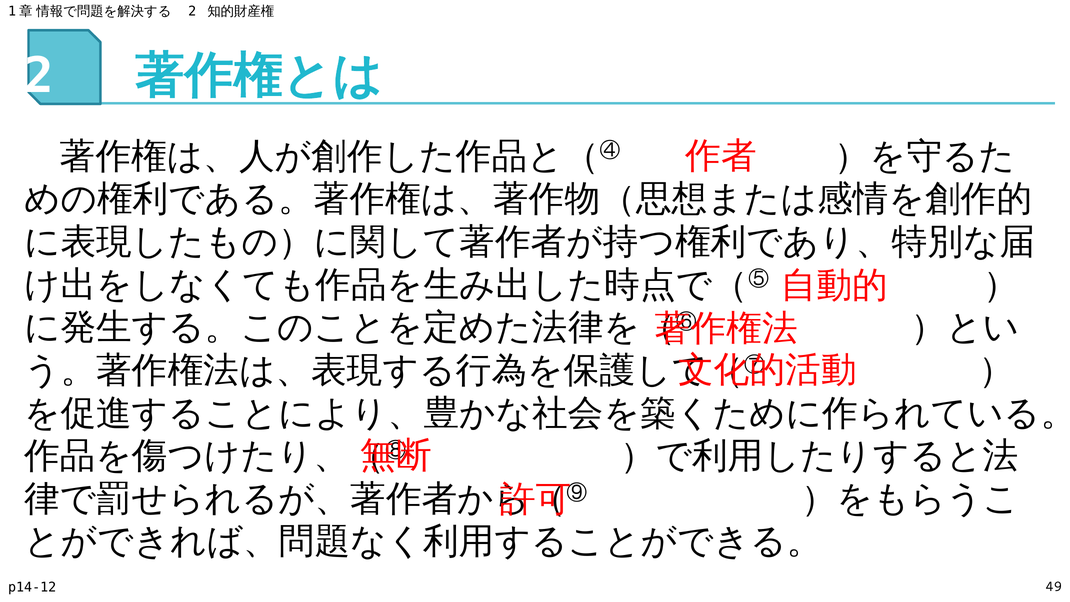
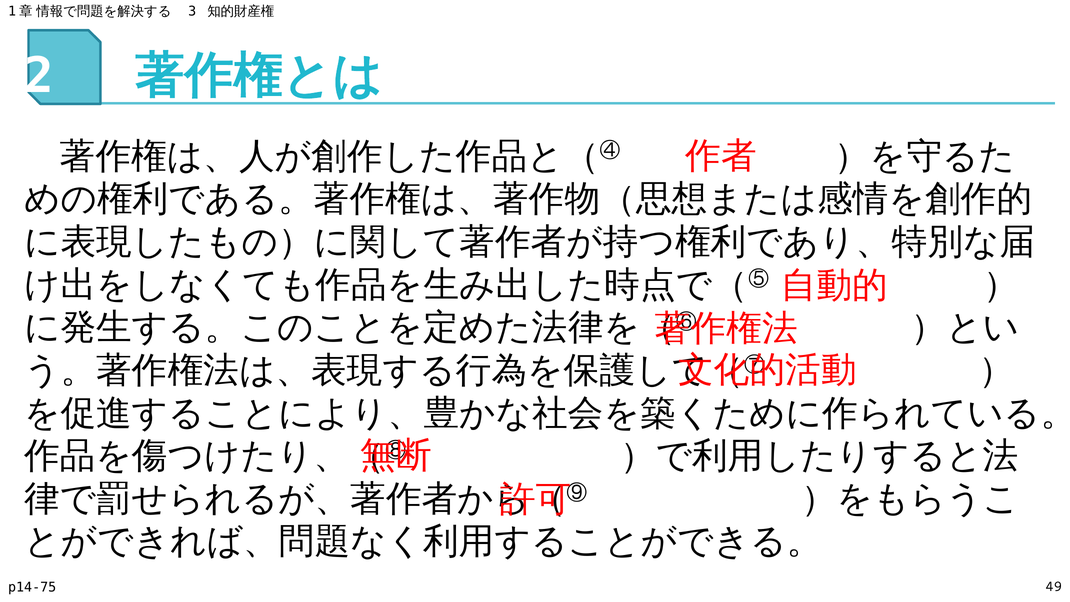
2 at (192, 11): 2 -> 3
p14-12: p14-12 -> p14-75
